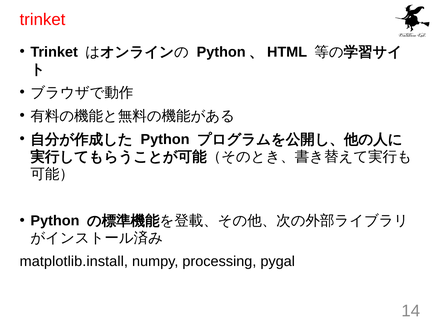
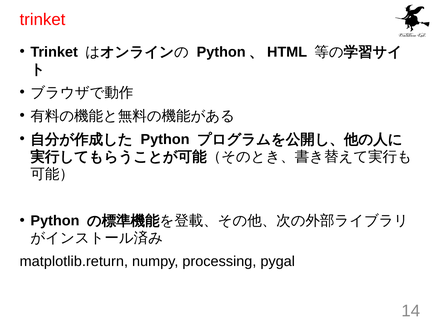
matplotlib.install: matplotlib.install -> matplotlib.return
